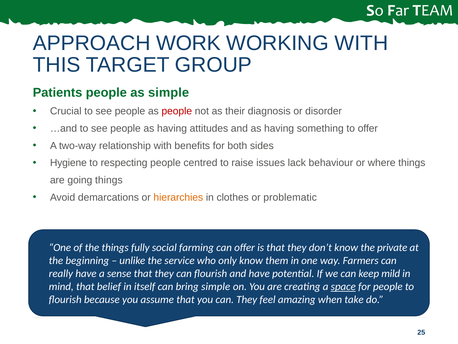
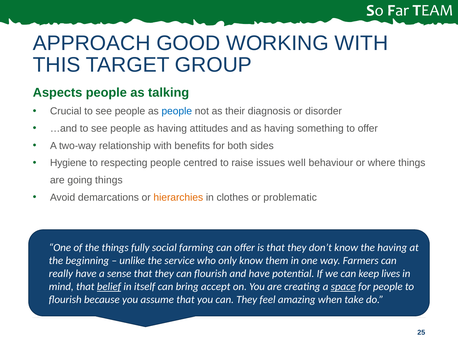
WORK: WORK -> GOOD
Patients: Patients -> Aspects
as simple: simple -> talking
people at (177, 111) colour: red -> blue
lack: lack -> well
the private: private -> having
mild: mild -> lives
belief underline: none -> present
bring simple: simple -> accept
